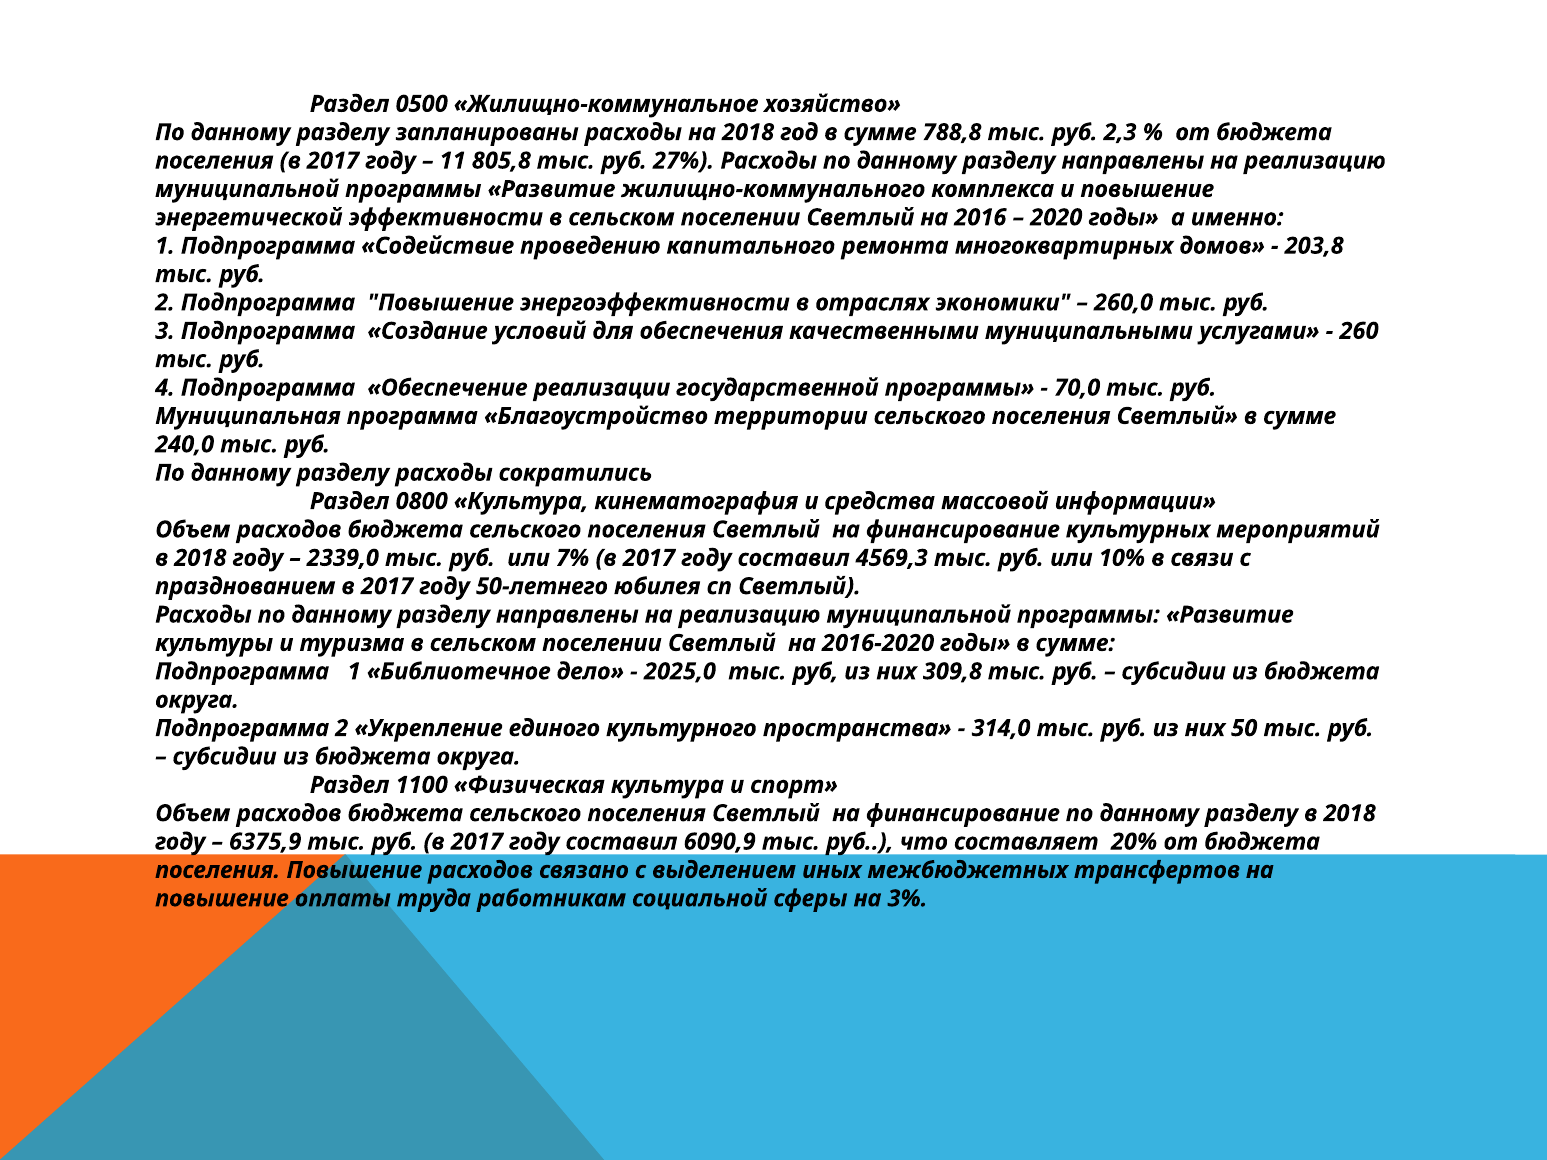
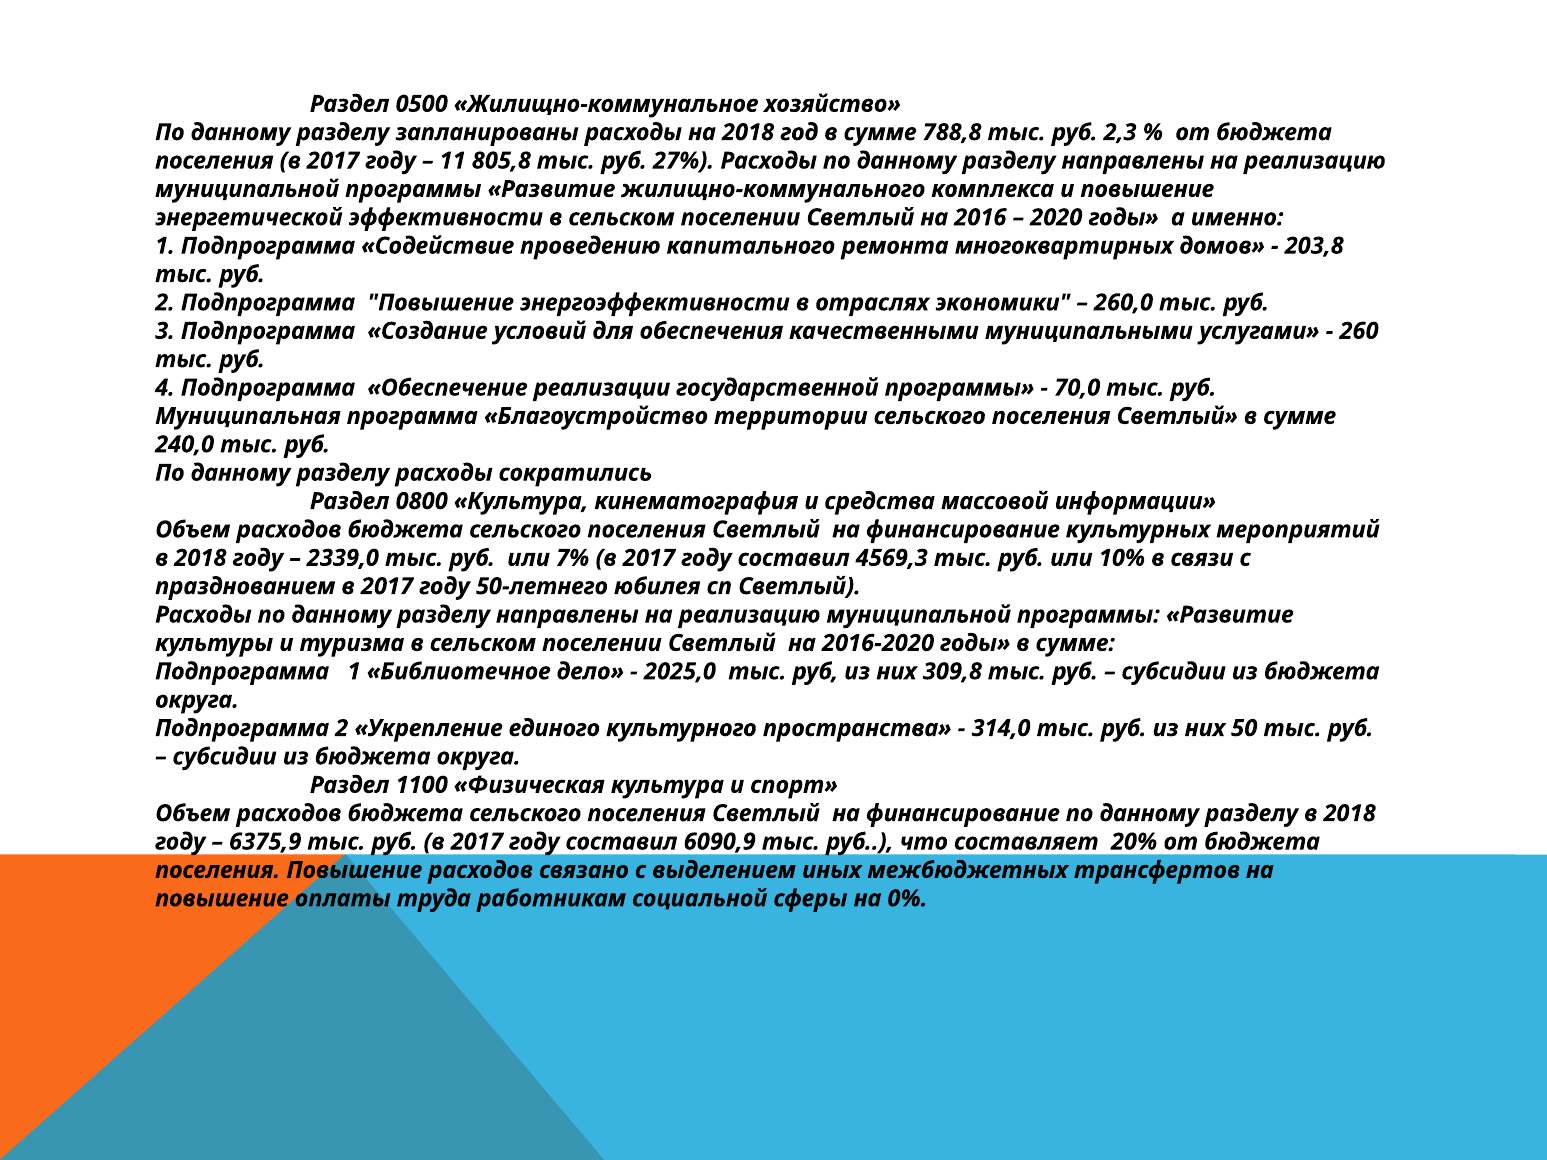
3%: 3% -> 0%
